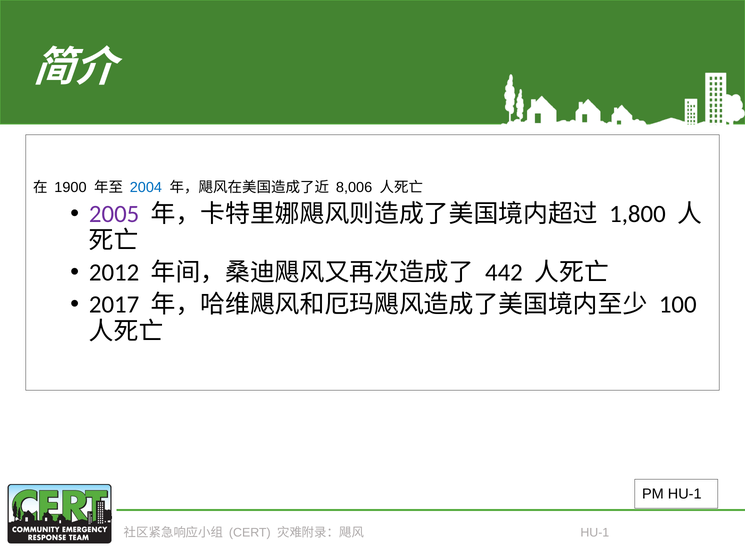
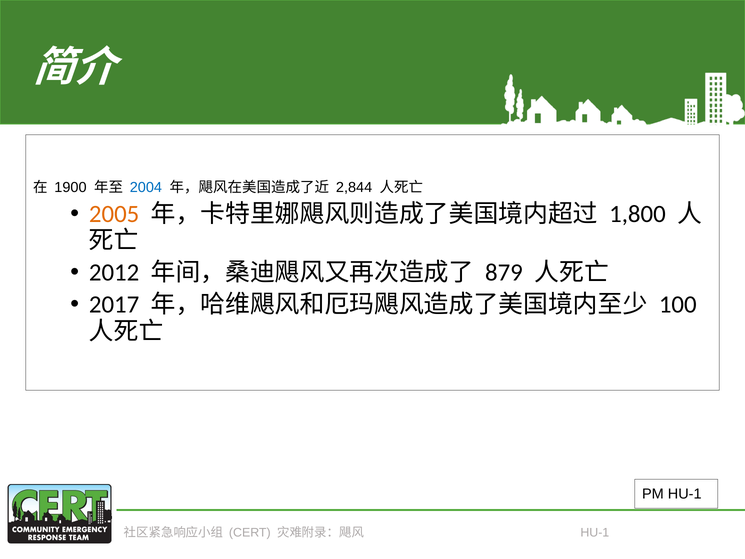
8,006: 8,006 -> 2,844
2005 colour: purple -> orange
442: 442 -> 879
